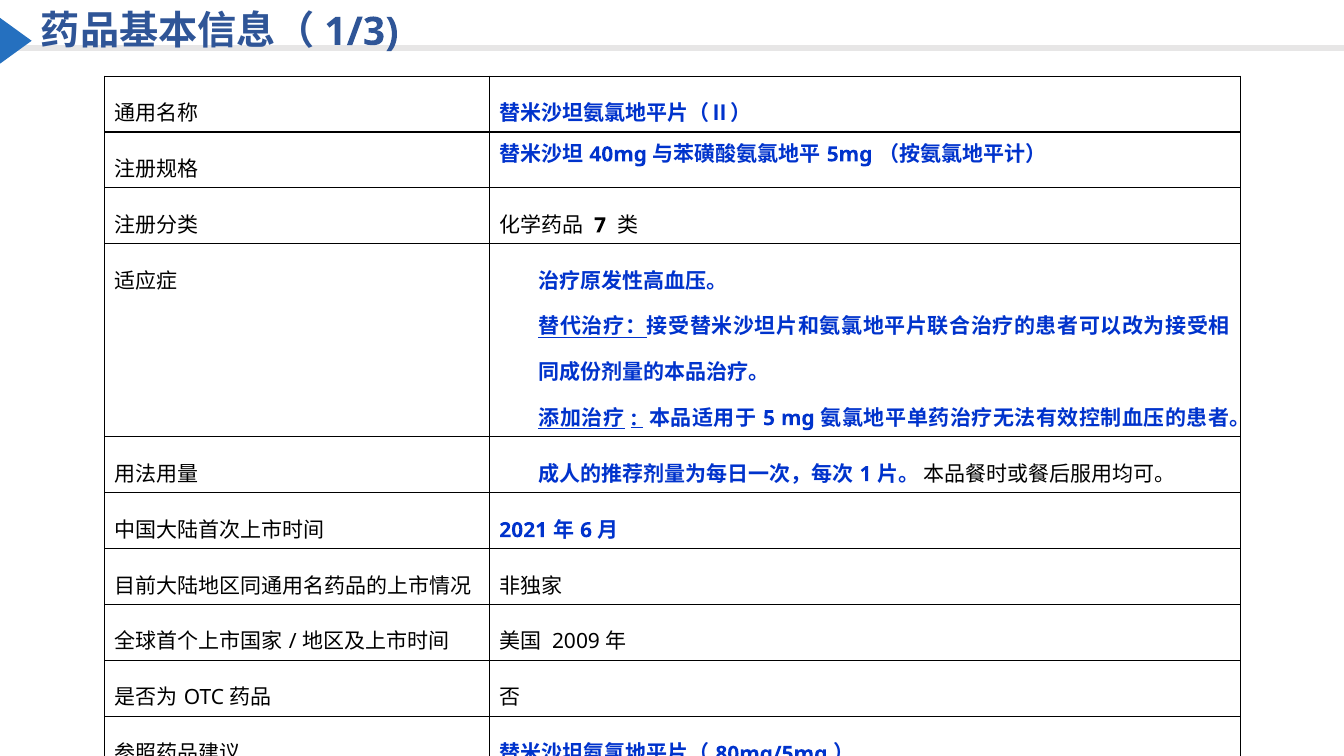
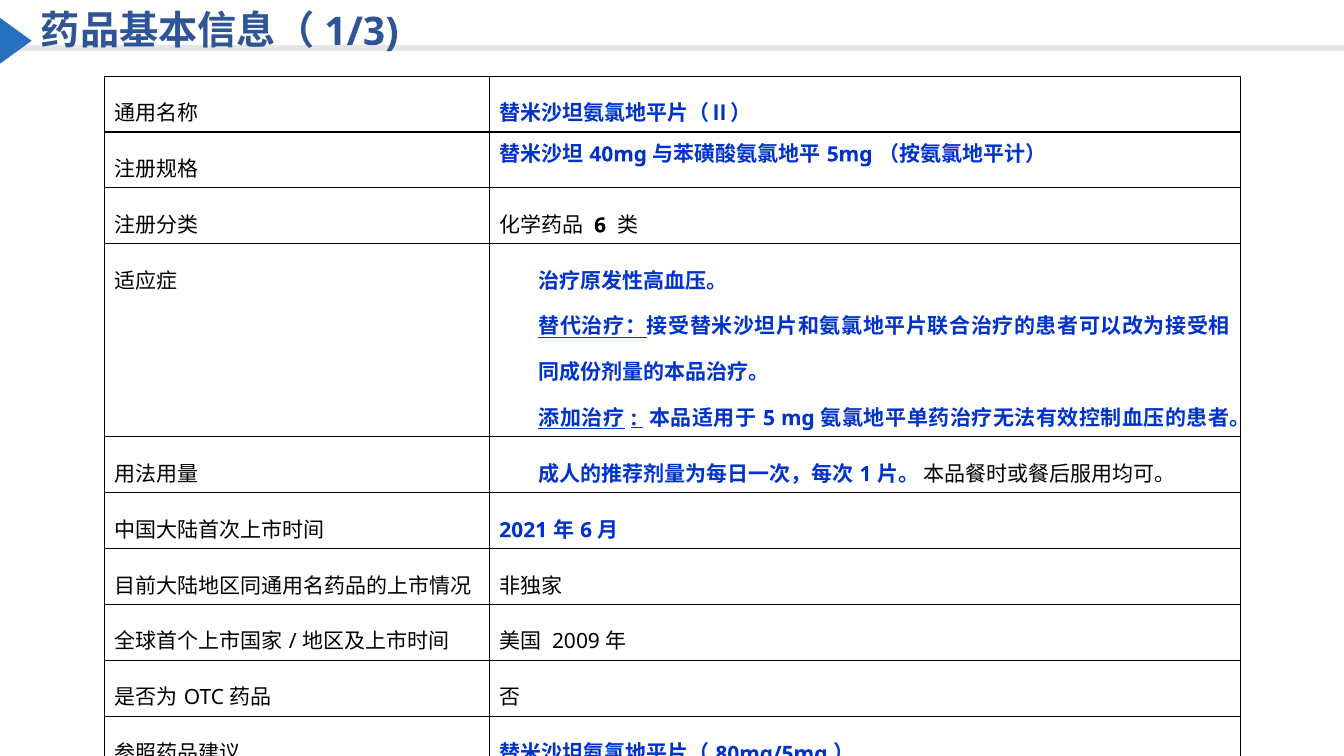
7 at (600, 225): 7 -> 6
